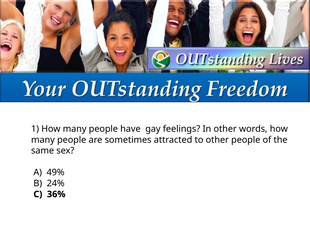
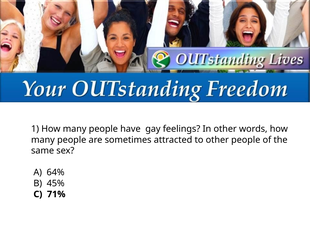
49%: 49% -> 64%
24%: 24% -> 45%
36%: 36% -> 71%
